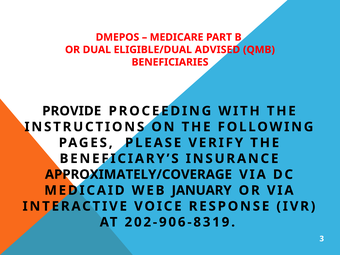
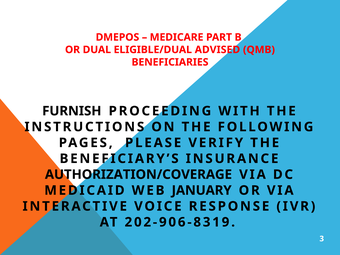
PROVIDE: PROVIDE -> FURNISH
APPROXIMATELY/COVERAGE: APPROXIMATELY/COVERAGE -> AUTHORIZATION/COVERAGE
